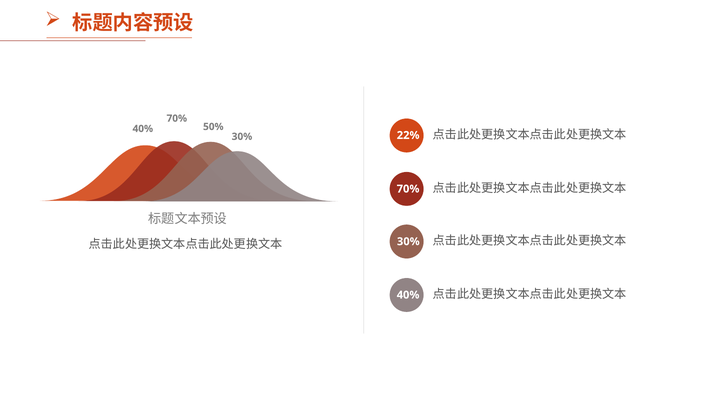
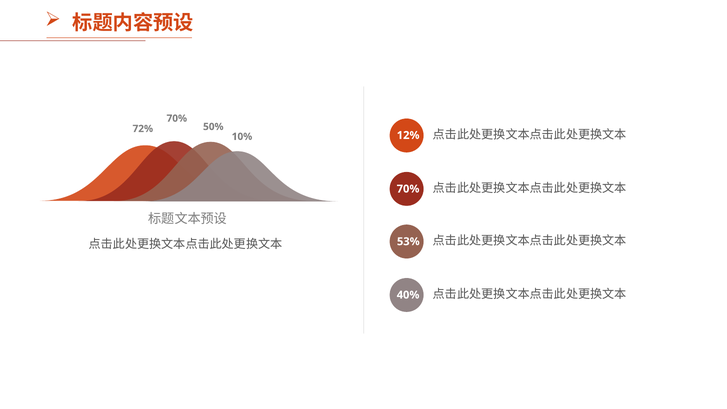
40% at (143, 129): 40% -> 72%
22%: 22% -> 12%
30% at (242, 137): 30% -> 10%
30% at (408, 242): 30% -> 53%
